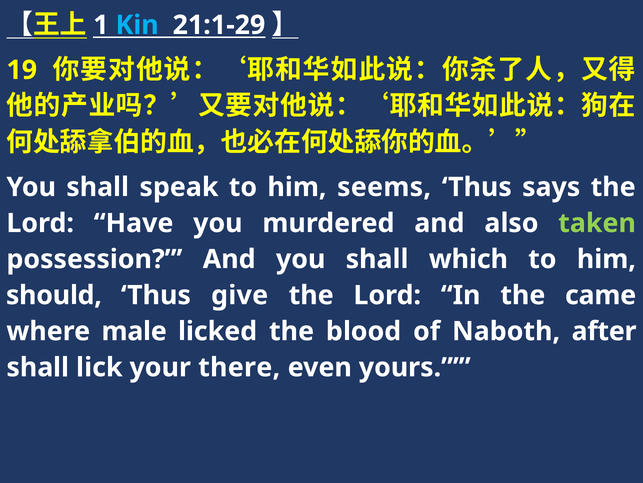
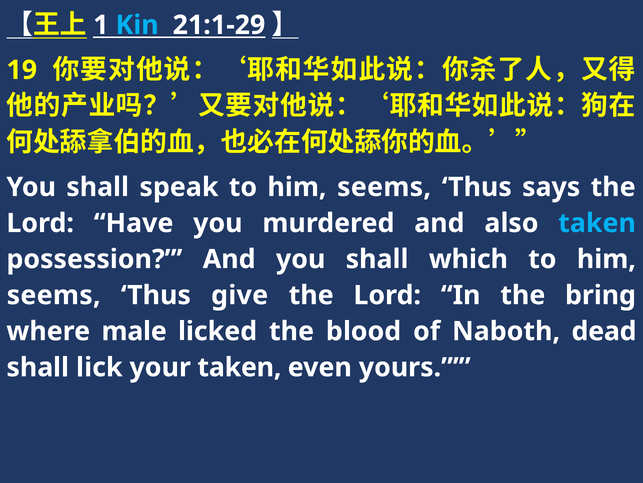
taken at (597, 223) colour: light green -> light blue
should at (54, 295): should -> seems
came: came -> bring
after: after -> dead
your there: there -> taken
